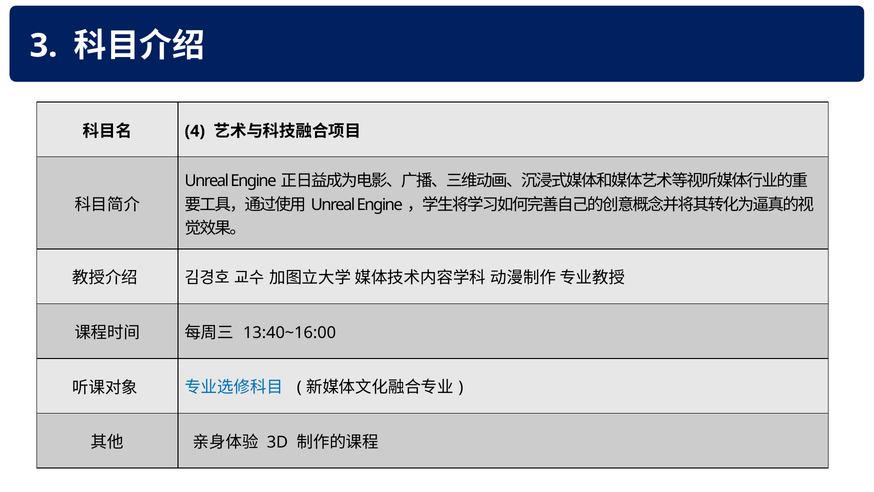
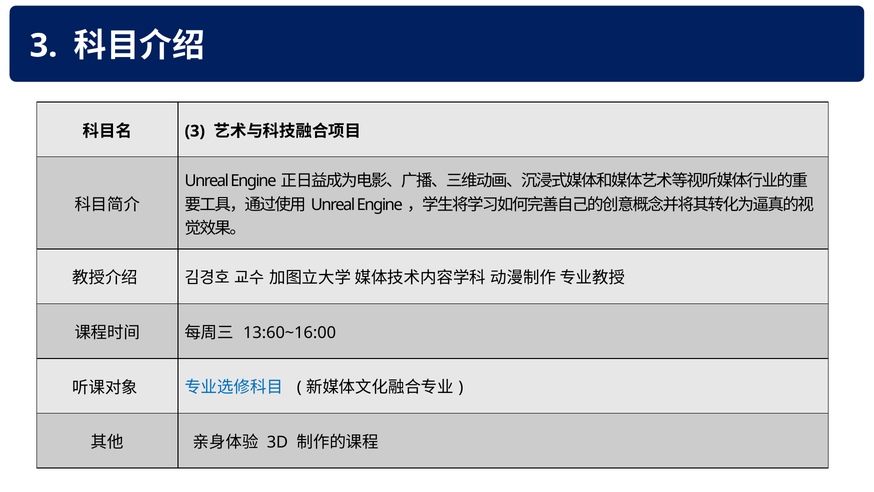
4 at (195, 131): 4 -> 3
13:40~16:00: 13:40~16:00 -> 13:60~16:00
